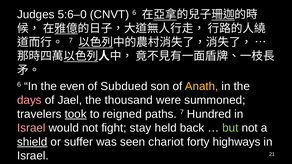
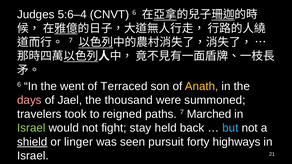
5:6–0: 5:6–0 -> 5:6–4
even: even -> went
Subdued: Subdued -> Terraced
took underline: present -> none
Hundred: Hundred -> Marched
Israel at (31, 128) colour: pink -> light green
but colour: light green -> light blue
suffer: suffer -> linger
chariot: chariot -> pursuit
